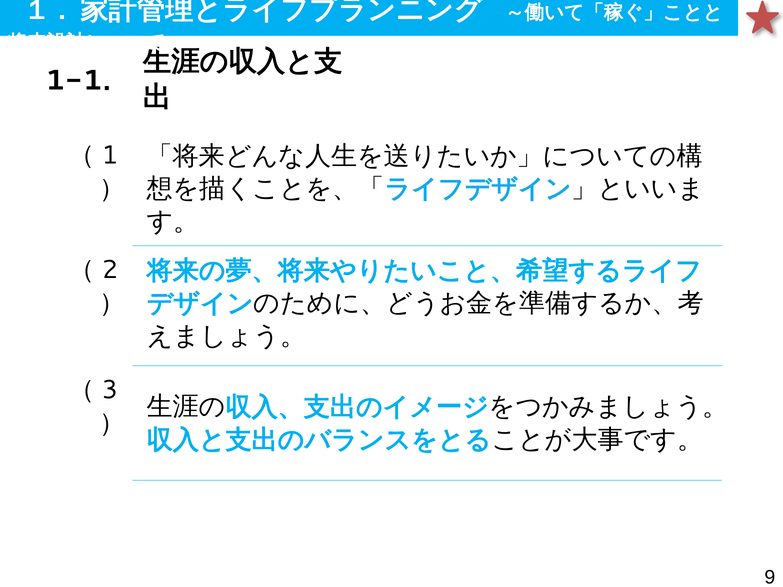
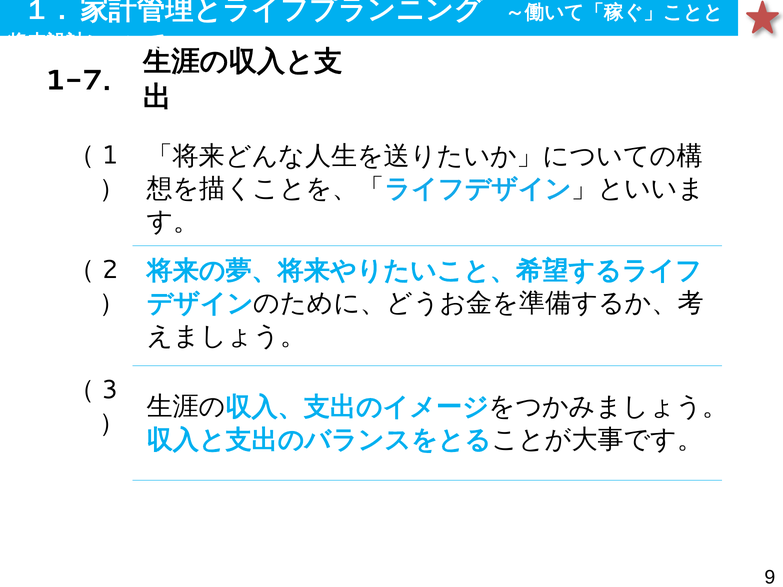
1-1: 1-1 -> 1-7
